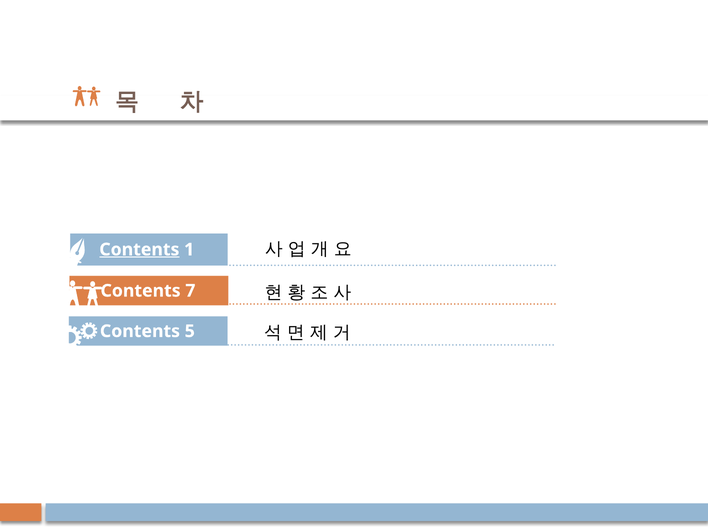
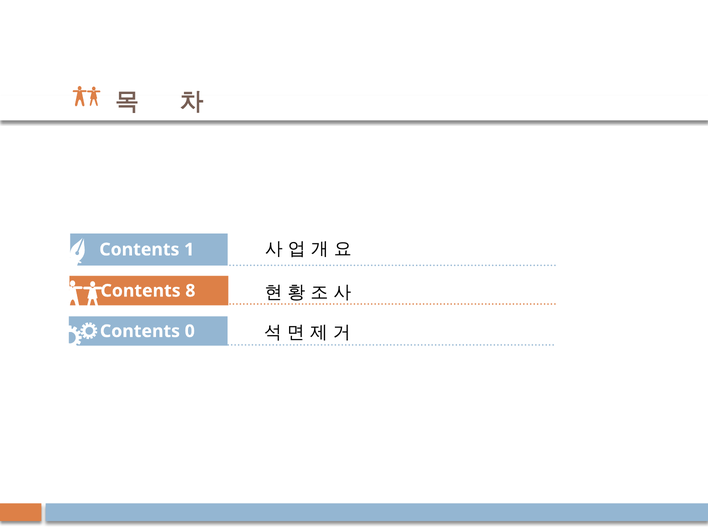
Contents at (139, 250) underline: present -> none
7: 7 -> 8
5: 5 -> 0
